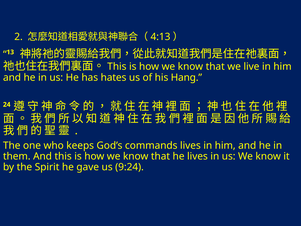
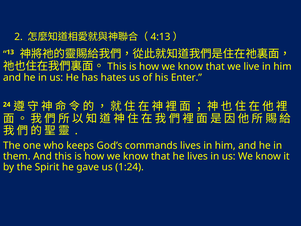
Hang: Hang -> Enter
9:24: 9:24 -> 1:24
